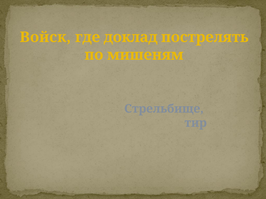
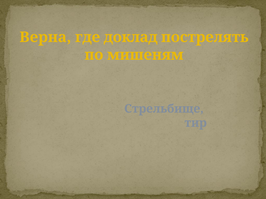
Войск: Войск -> Верна
